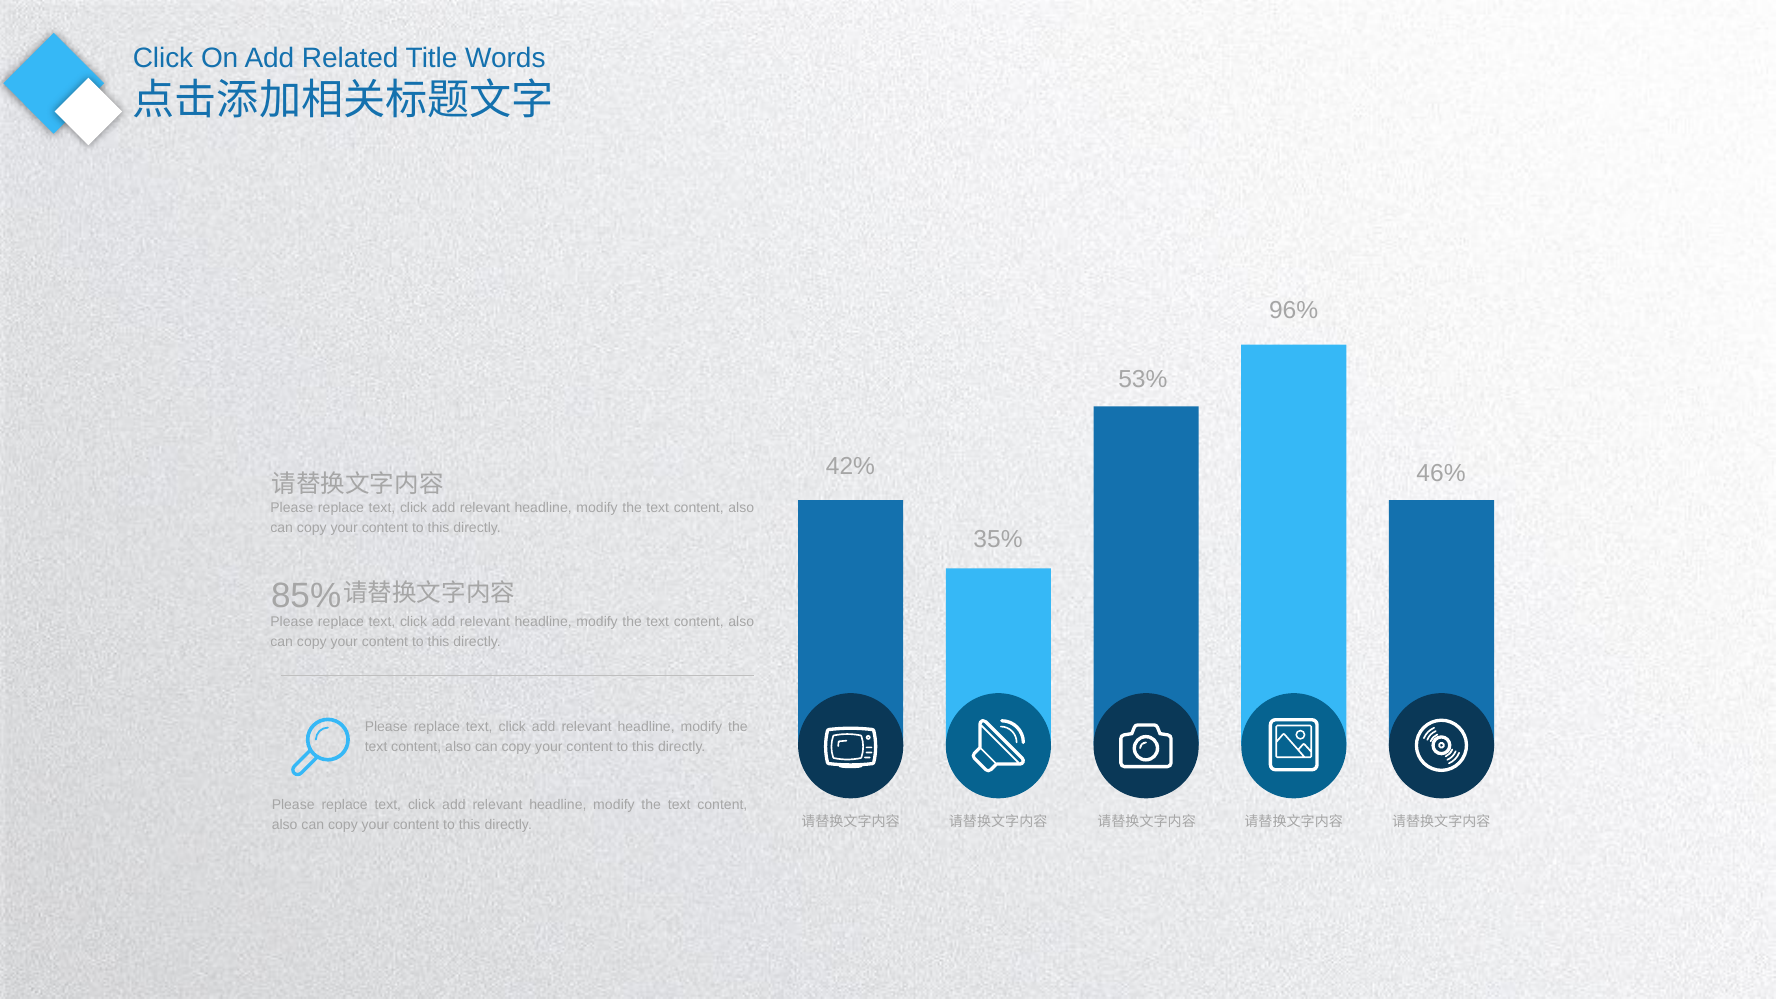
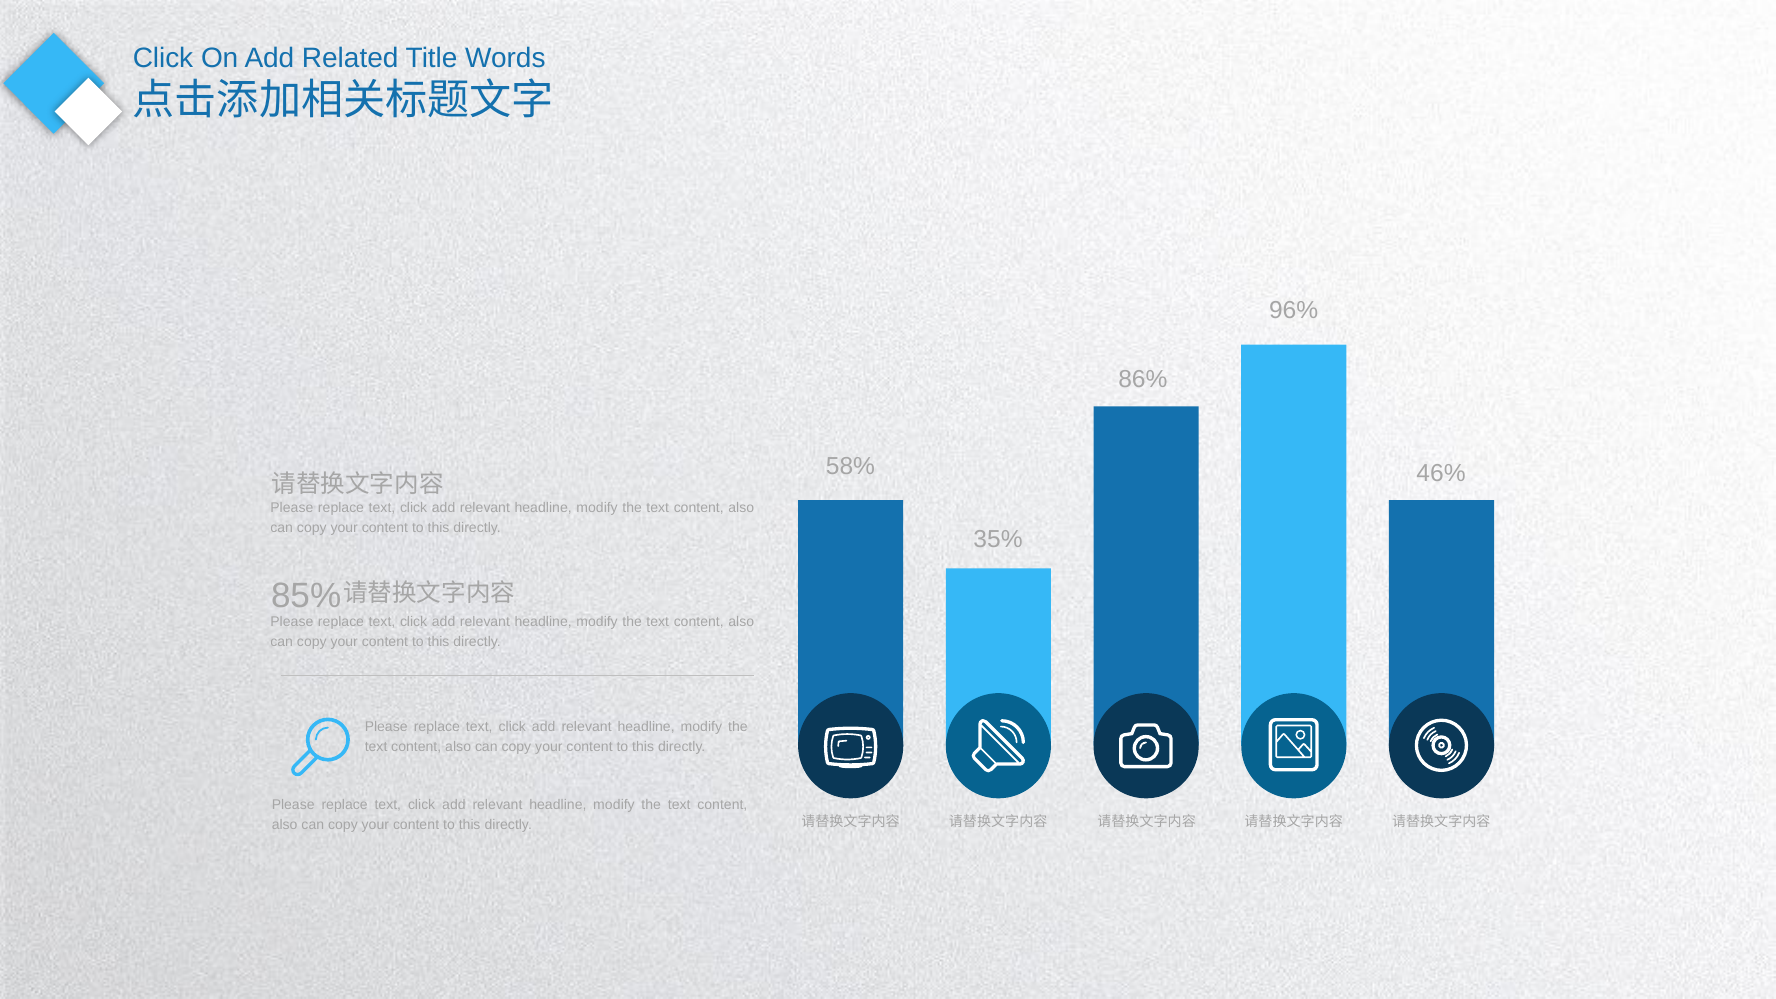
53%: 53% -> 86%
42%: 42% -> 58%
